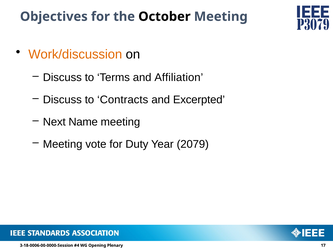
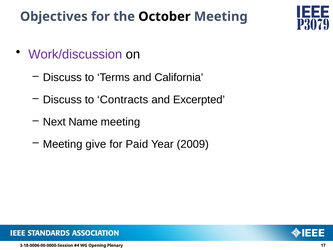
Work/discussion colour: orange -> purple
Affiliation: Affiliation -> California
vote: vote -> give
Duty: Duty -> Paid
2079: 2079 -> 2009
